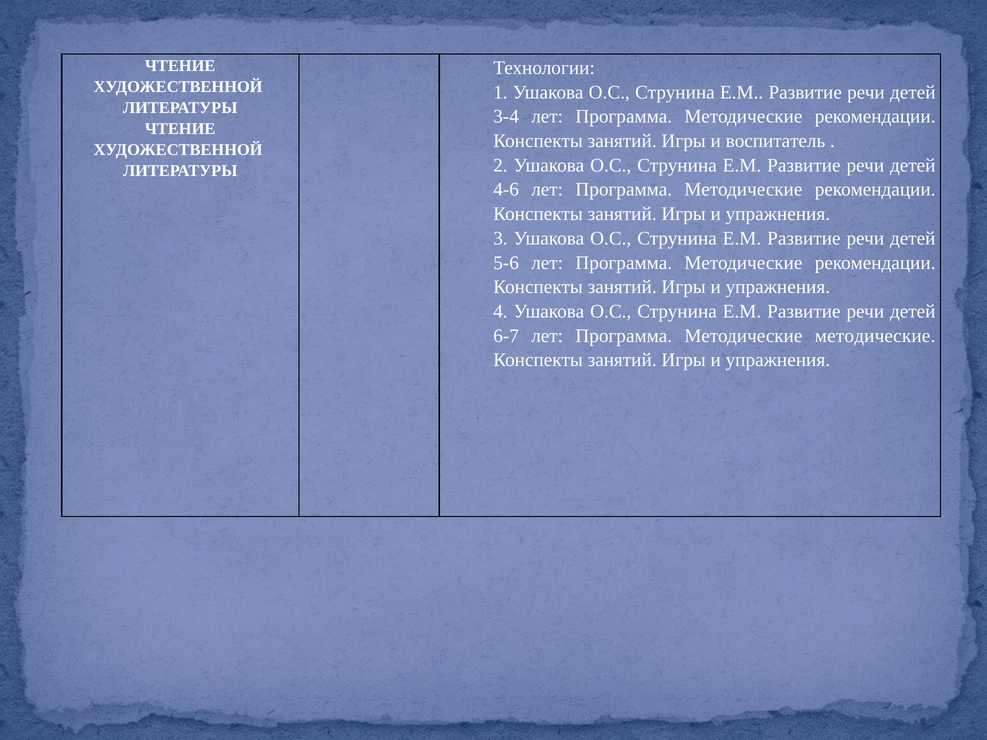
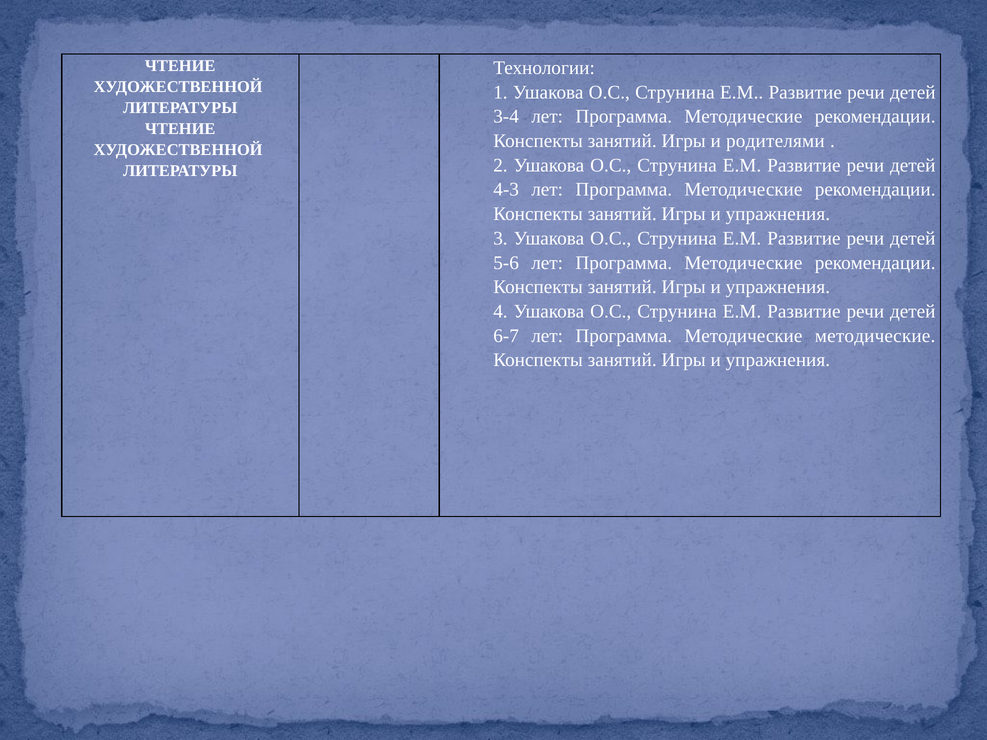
воспитатель: воспитатель -> родителями
4-6: 4-6 -> 4-3
